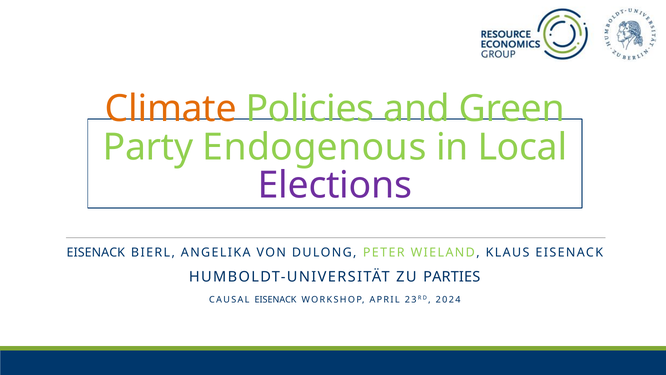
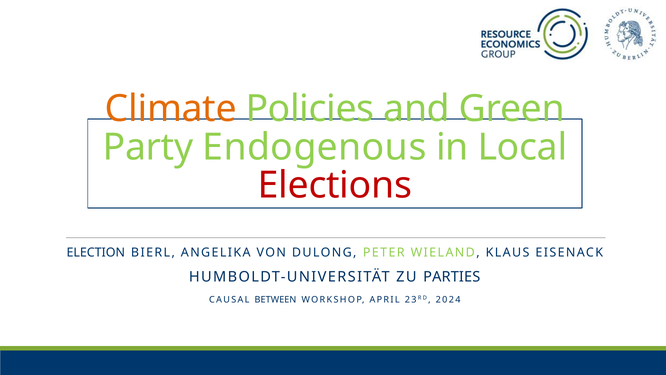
Elections colour: purple -> red
EISENACK at (96, 253): EISENACK -> ELECTION
CAUSAL EISENACK: EISENACK -> BETWEEN
